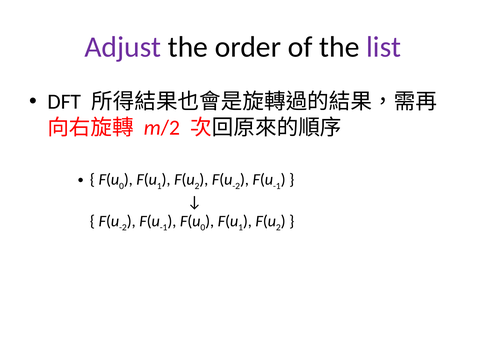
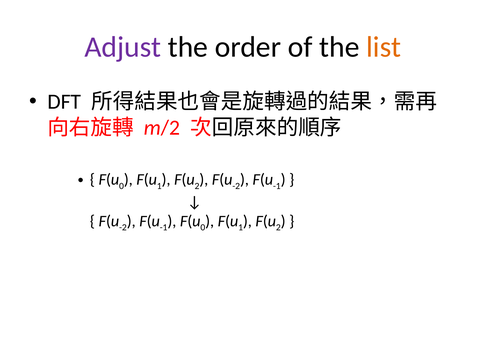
list colour: purple -> orange
